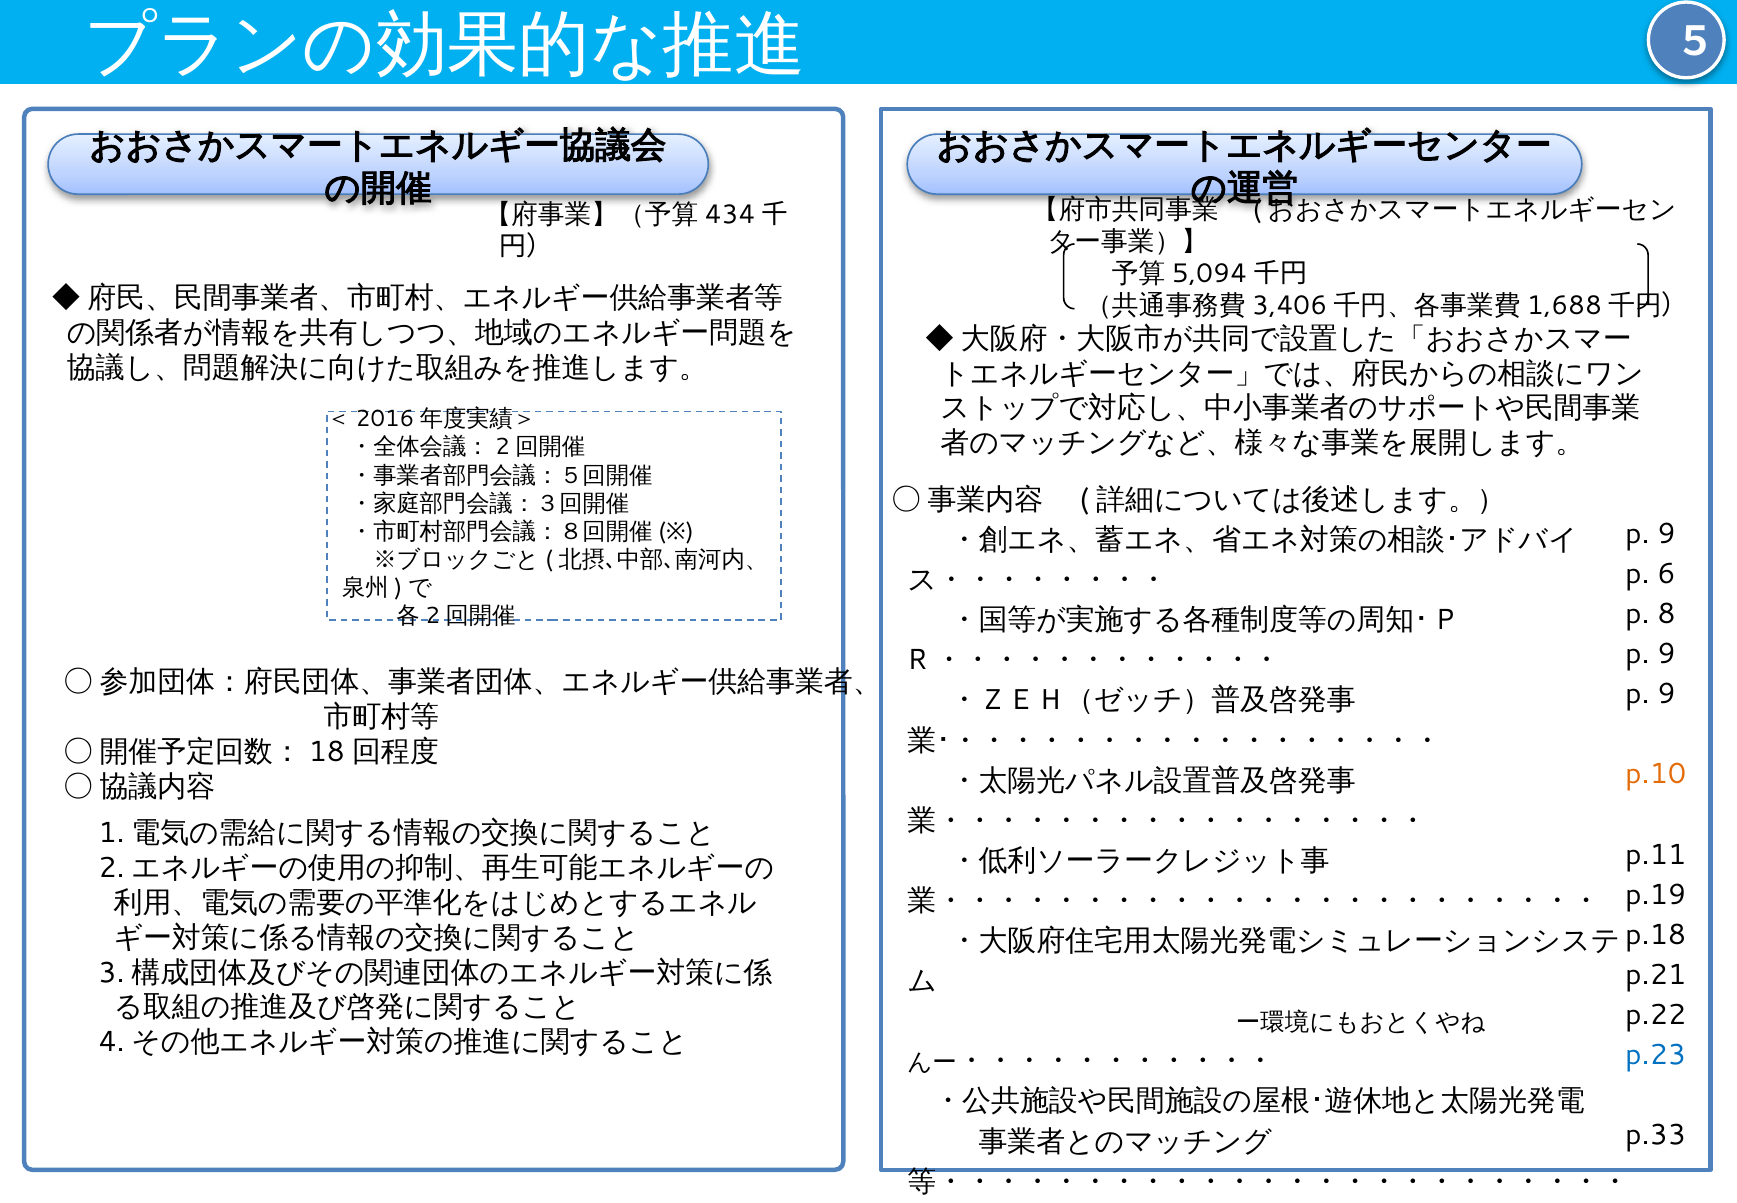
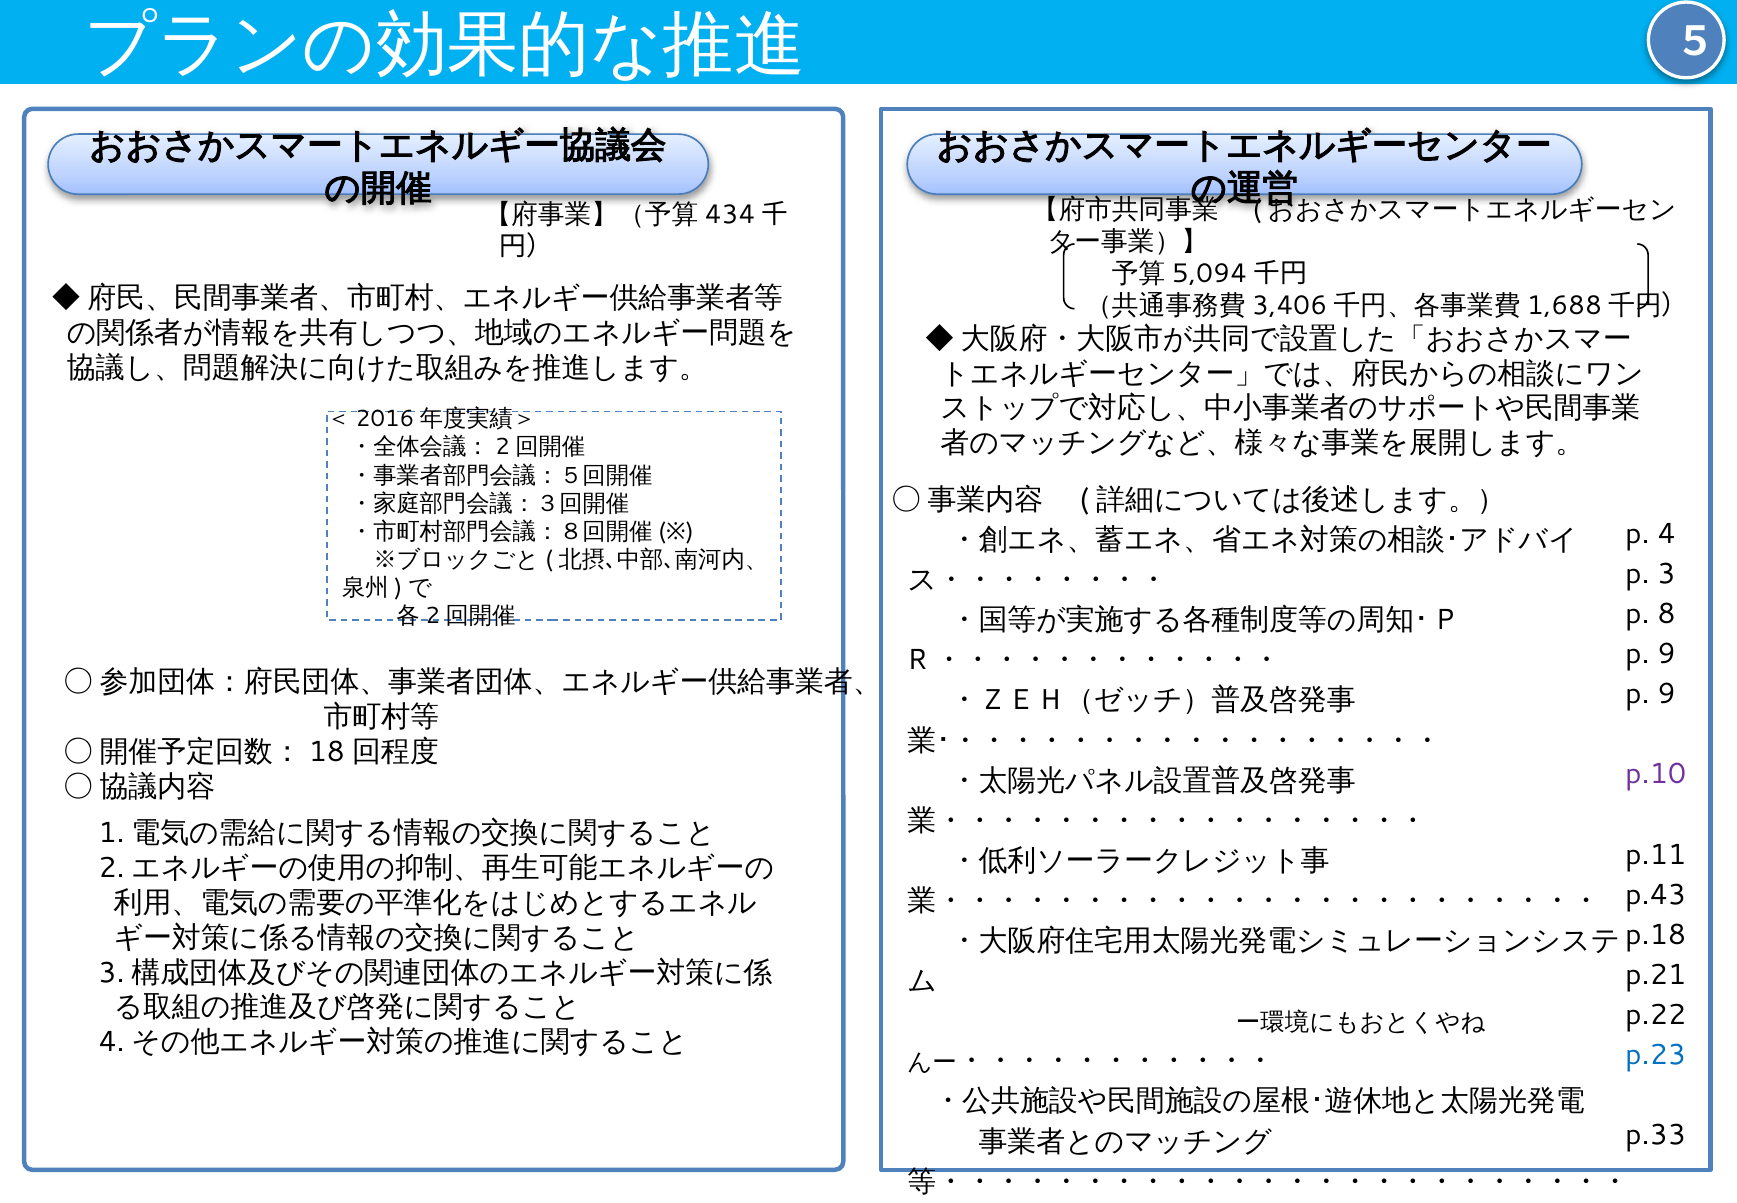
9 at (1667, 533): 9 -> 4
6: 6 -> 3
p.10 colour: orange -> purple
p.19: p.19 -> p.43
